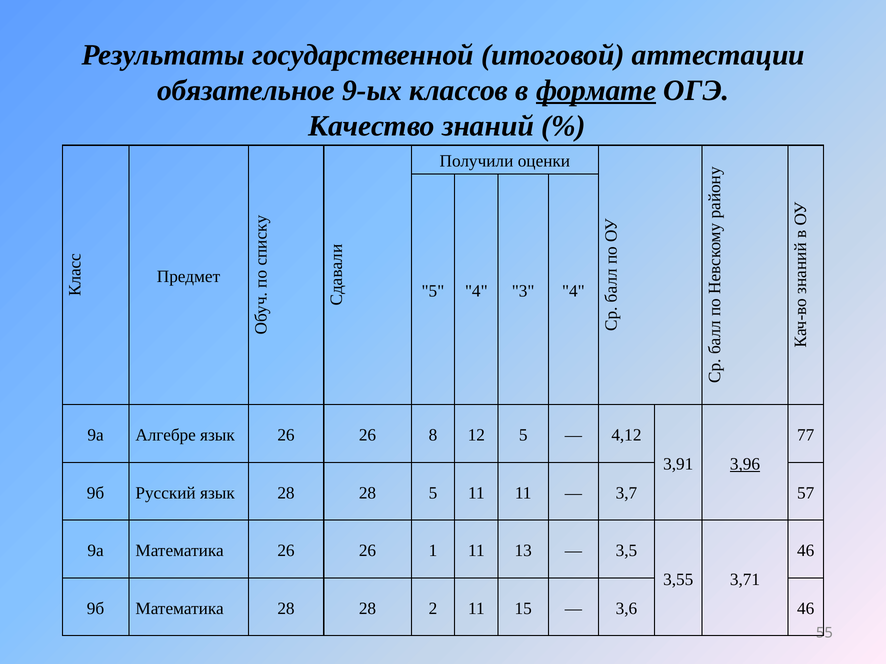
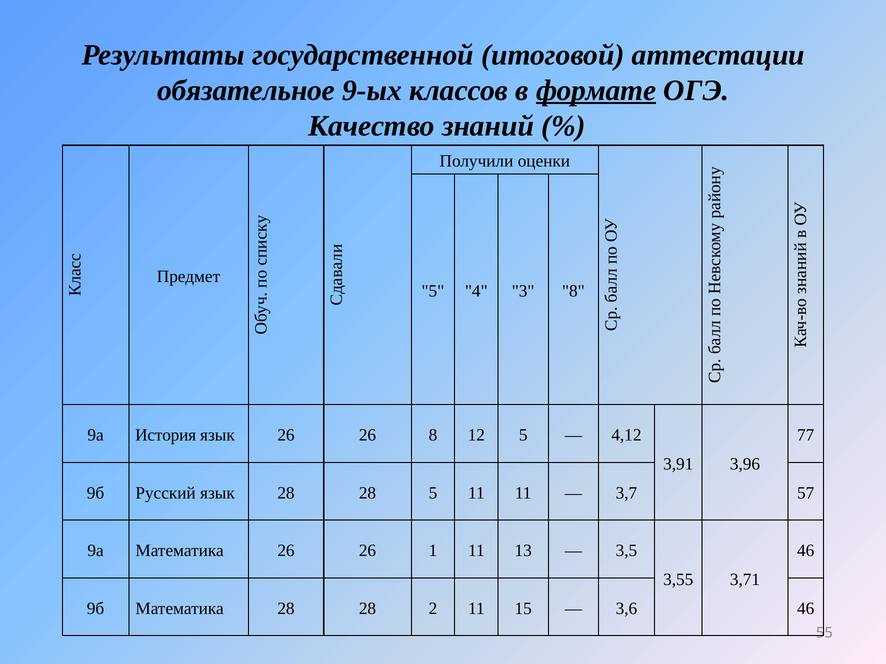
3 4: 4 -> 8
Алгебре: Алгебре -> История
3,96 underline: present -> none
